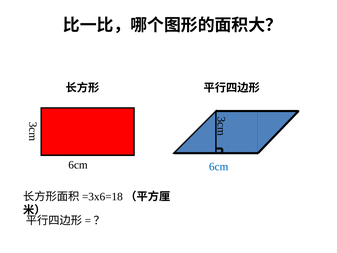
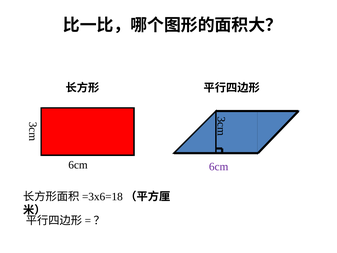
6cm at (219, 166) colour: blue -> purple
